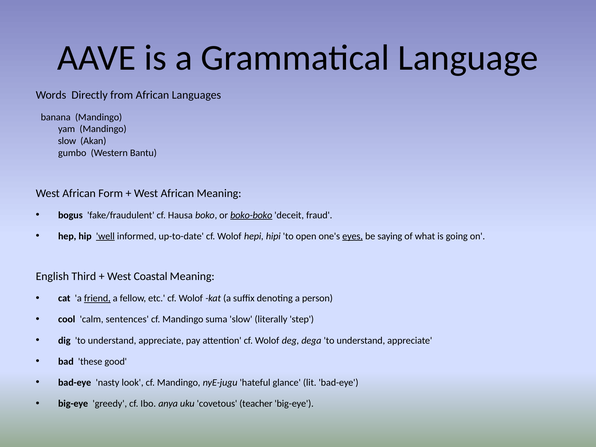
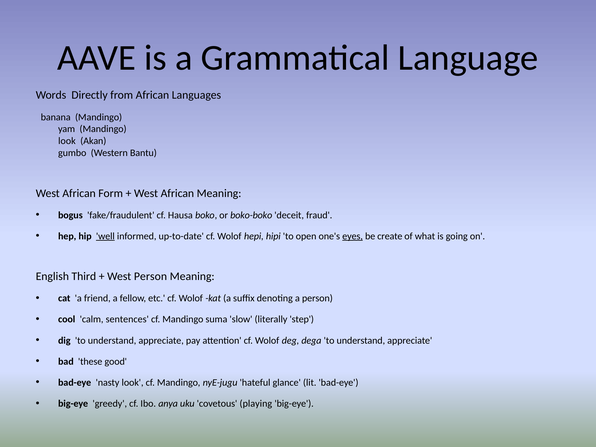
slow at (67, 141): slow -> look
boko-boko underline: present -> none
saying: saying -> create
West Coastal: Coastal -> Person
friend underline: present -> none
teacher: teacher -> playing
